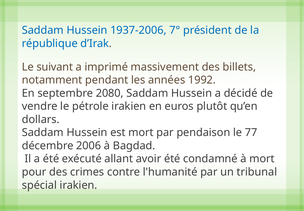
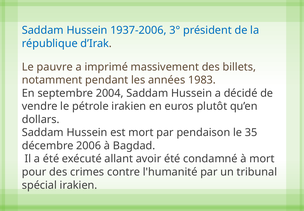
7°: 7° -> 3°
suivant: suivant -> pauvre
1992: 1992 -> 1983
2080: 2080 -> 2004
77: 77 -> 35
